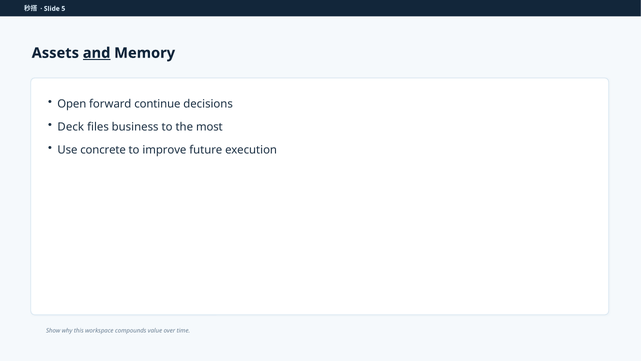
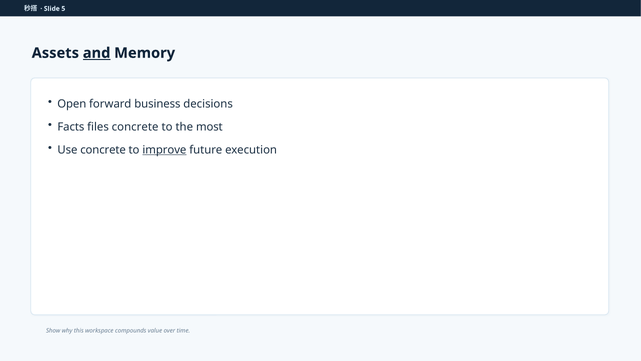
continue: continue -> business
Deck: Deck -> Facts
files business: business -> concrete
improve underline: none -> present
